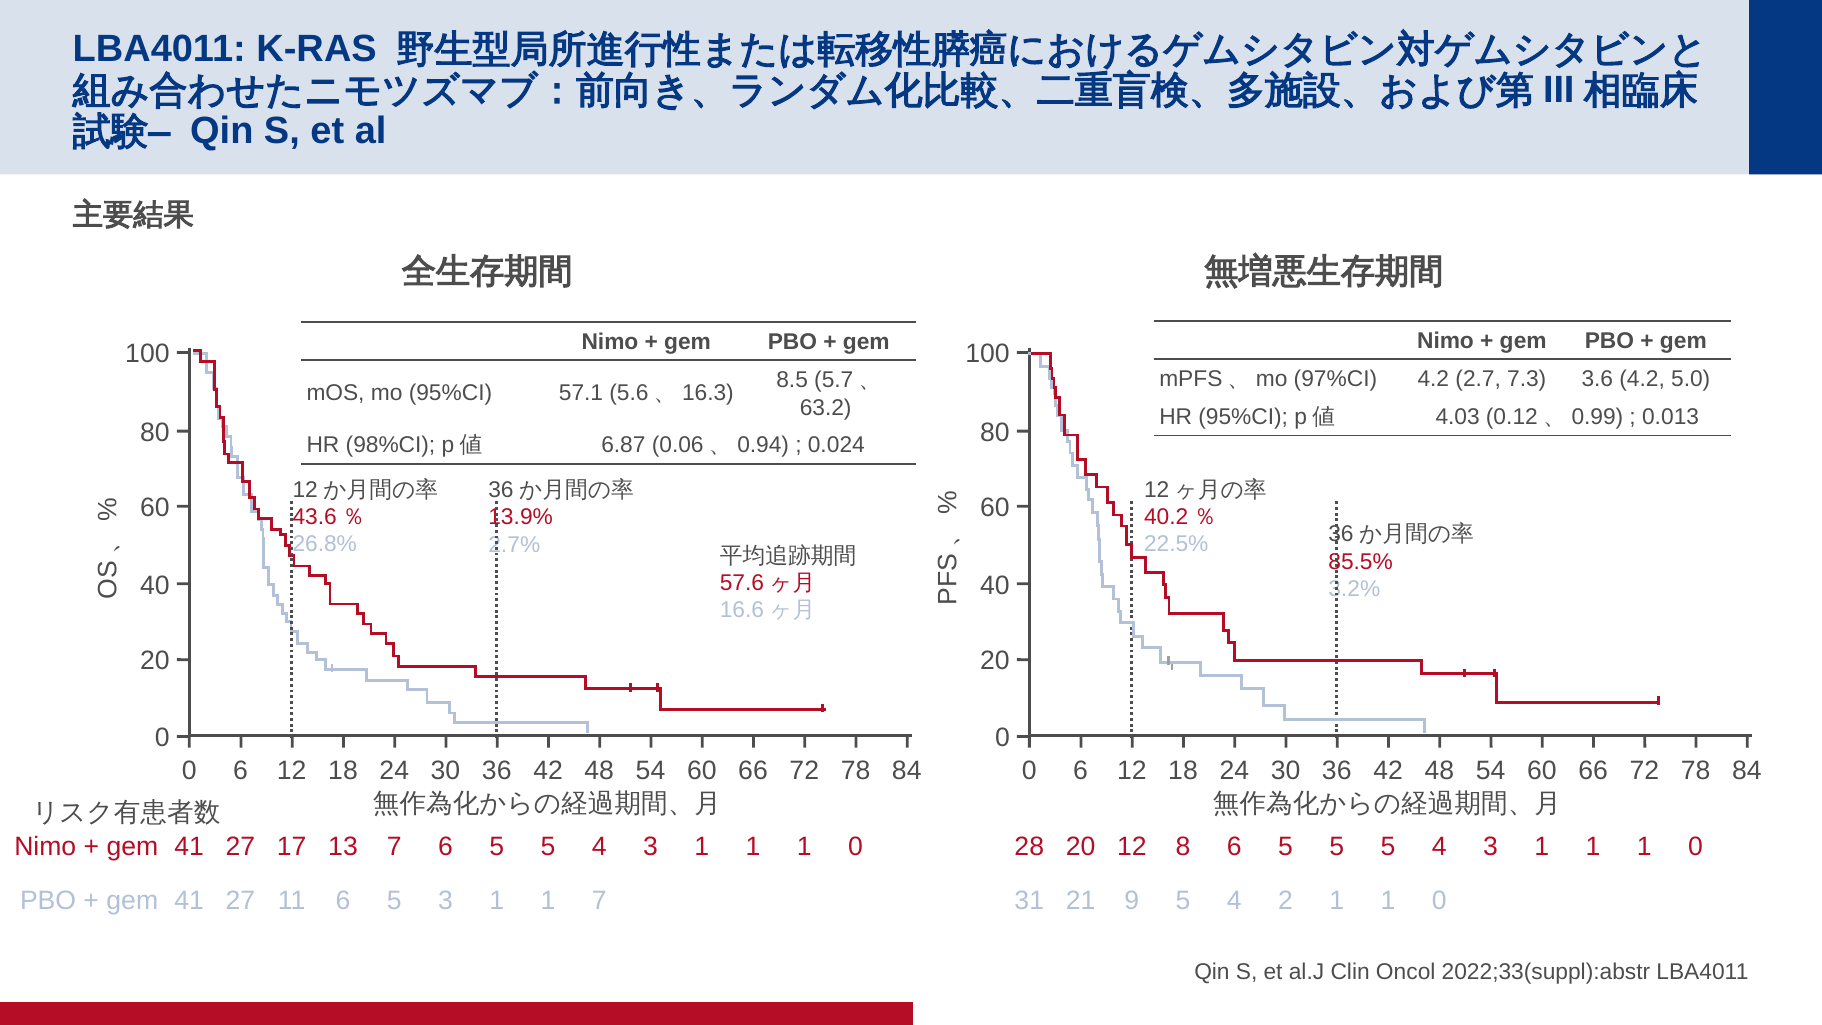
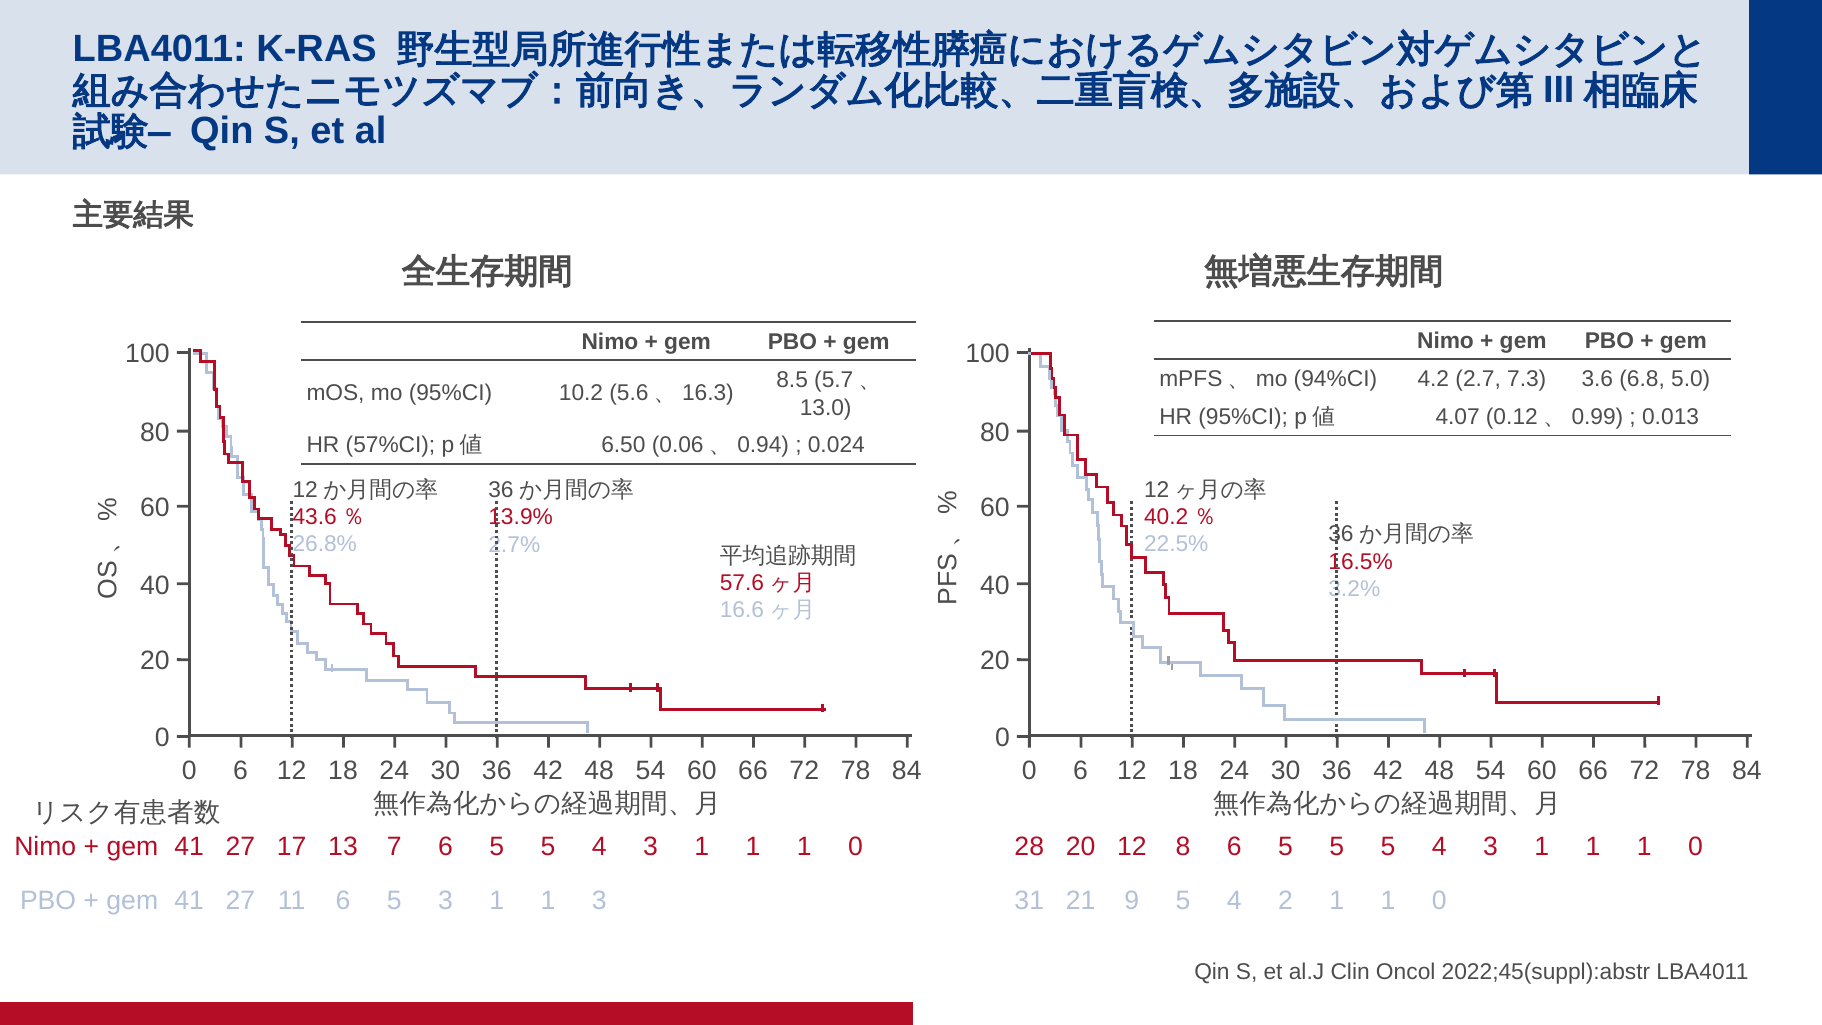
97%CI: 97%CI -> 94%CI
3.6 4.2: 4.2 -> 6.8
57.1: 57.1 -> 10.2
63.2: 63.2 -> 13.0
4.03: 4.03 -> 4.07
98%CI: 98%CI -> 57%CI
6.87: 6.87 -> 6.50
85.5%: 85.5% -> 16.5%
gem 7: 7 -> 3
2022;33(suppl):abstr: 2022;33(suppl):abstr -> 2022;45(suppl):abstr
